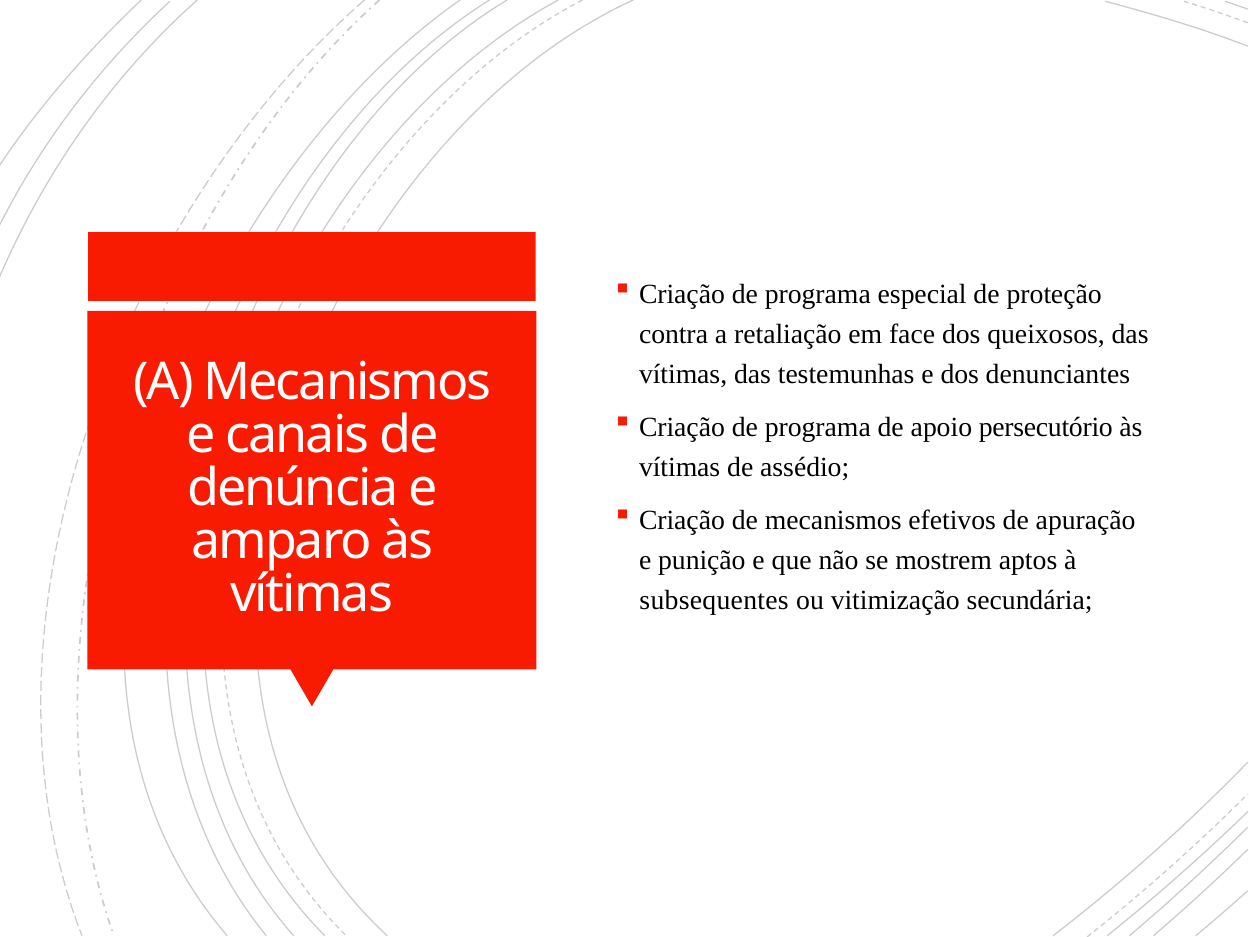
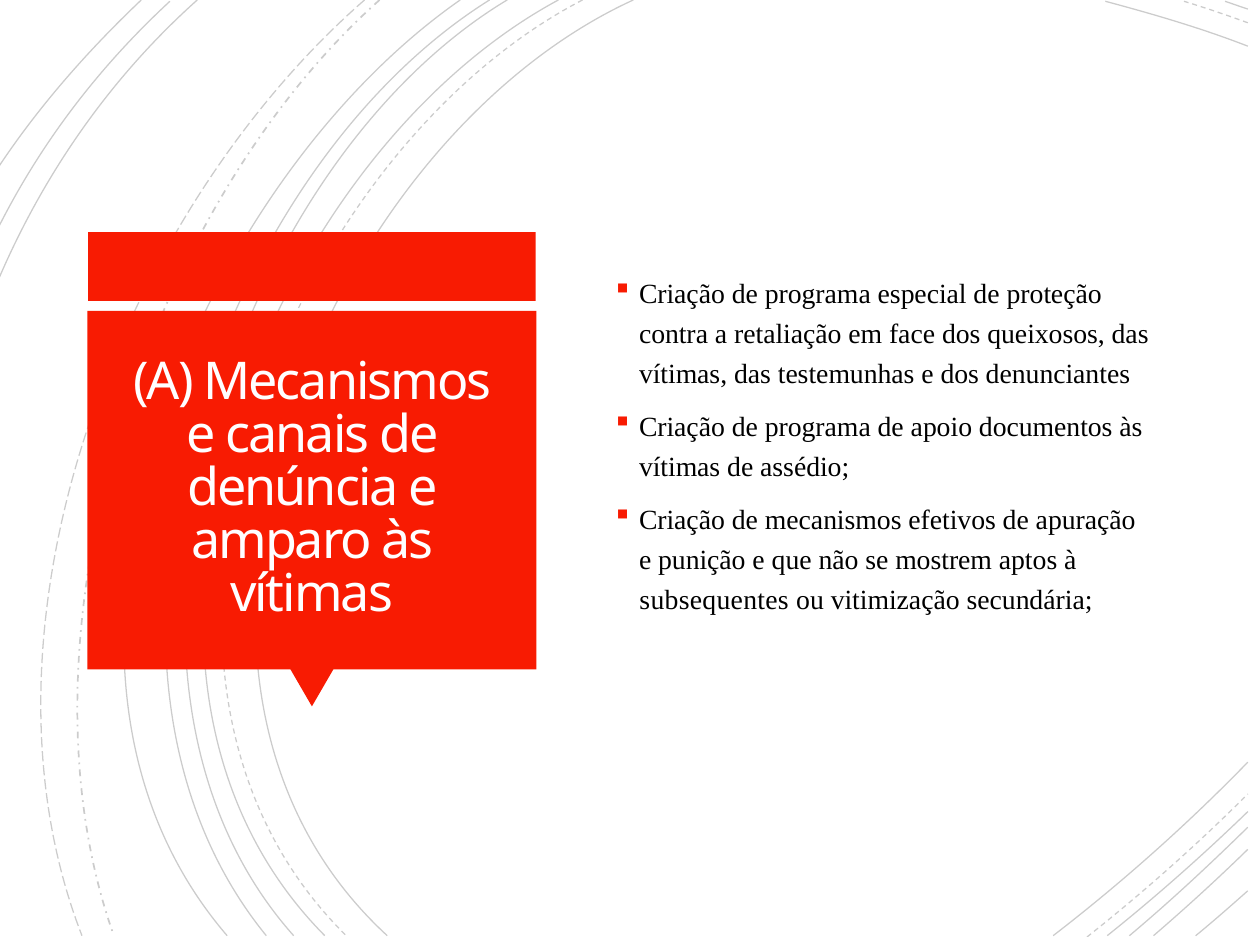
persecutório: persecutório -> documentos
